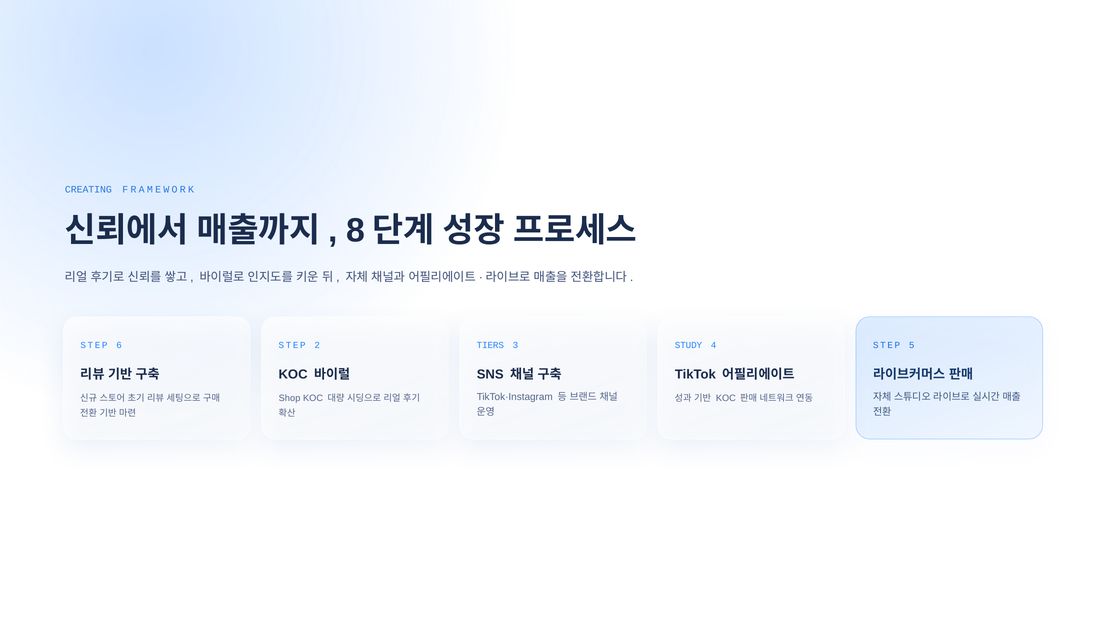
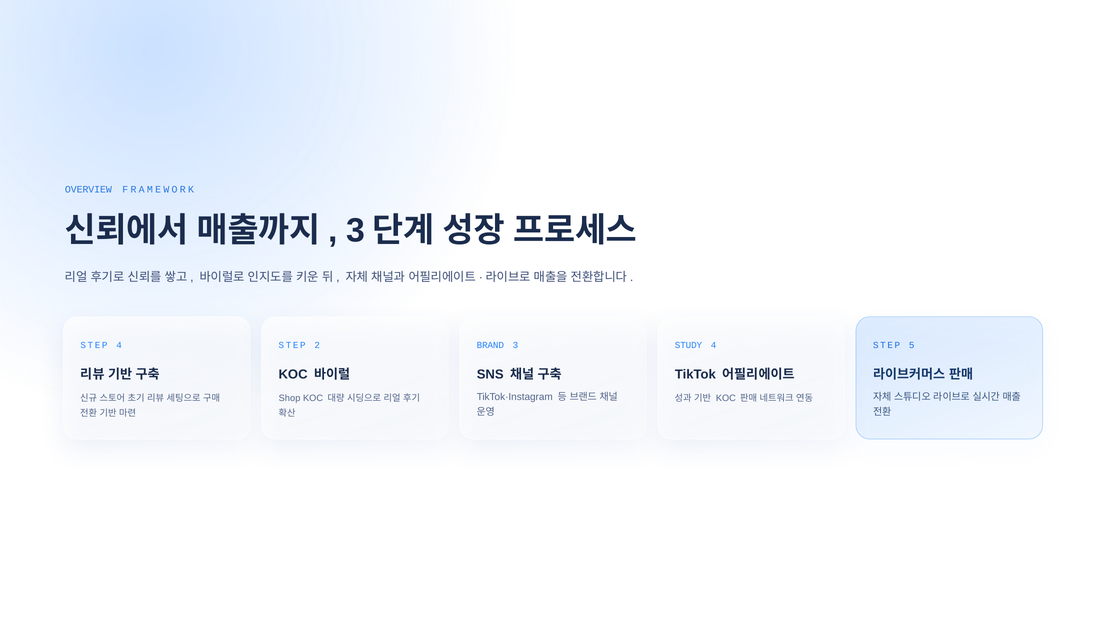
CREATING: CREATING -> OVERVIEW
8 at (355, 231): 8 -> 3
STEP 6: 6 -> 4
TIERS: TIERS -> BRAND
